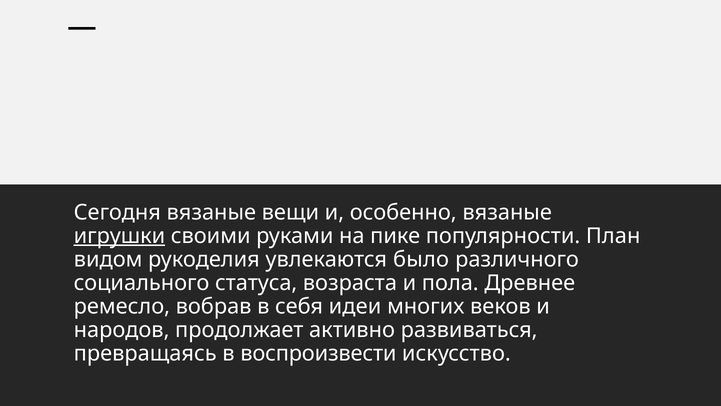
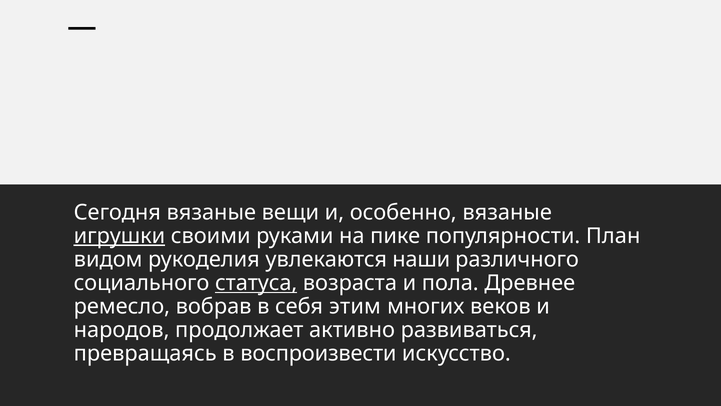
было: было -> наши
статуса underline: none -> present
идеи: идеи -> этим
